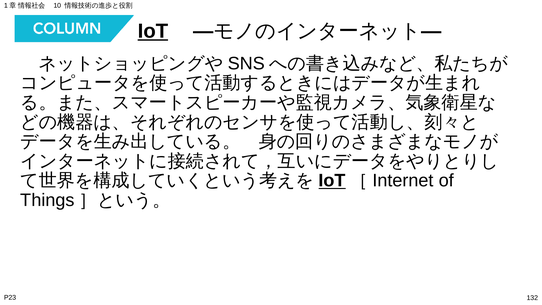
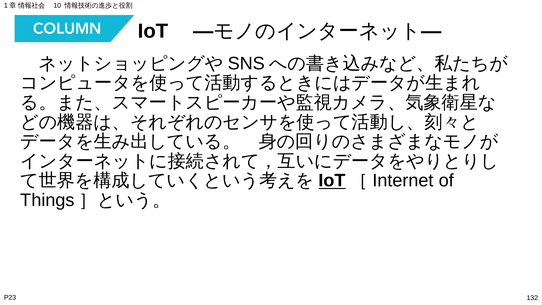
IoT at (153, 31) underline: present -> none
